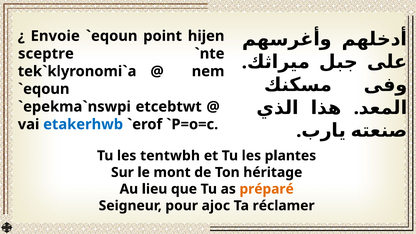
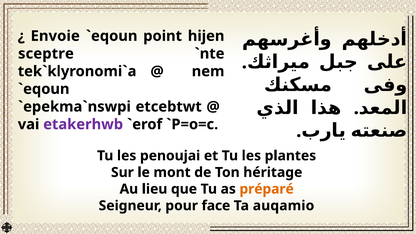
etakerhwb colour: blue -> purple
tentwbh: tentwbh -> penoujai
ajoc: ajoc -> face
réclamer: réclamer -> auqamio
